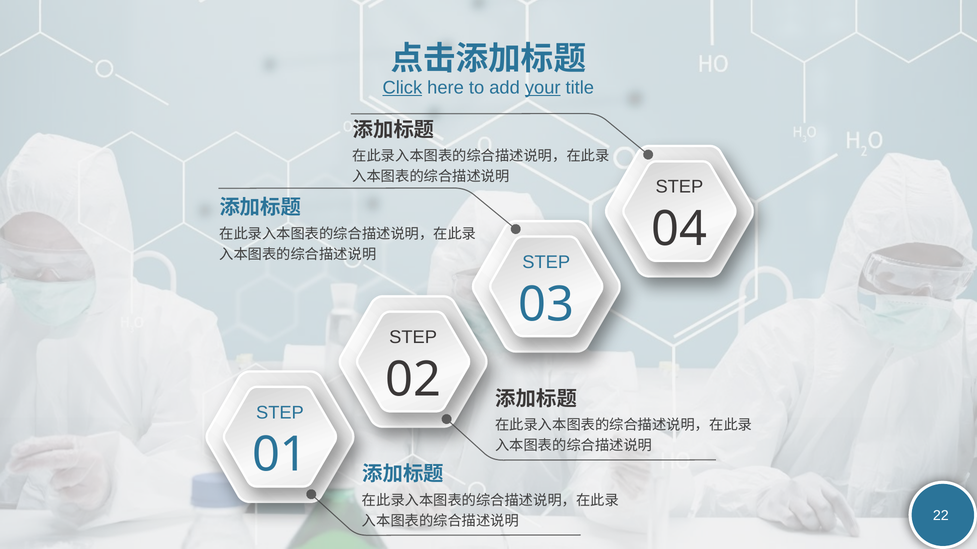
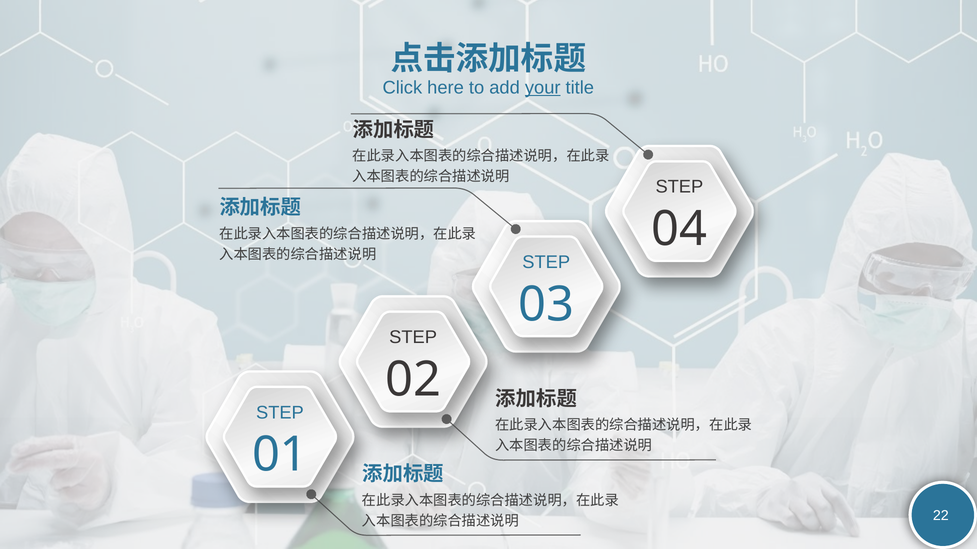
Click underline: present -> none
